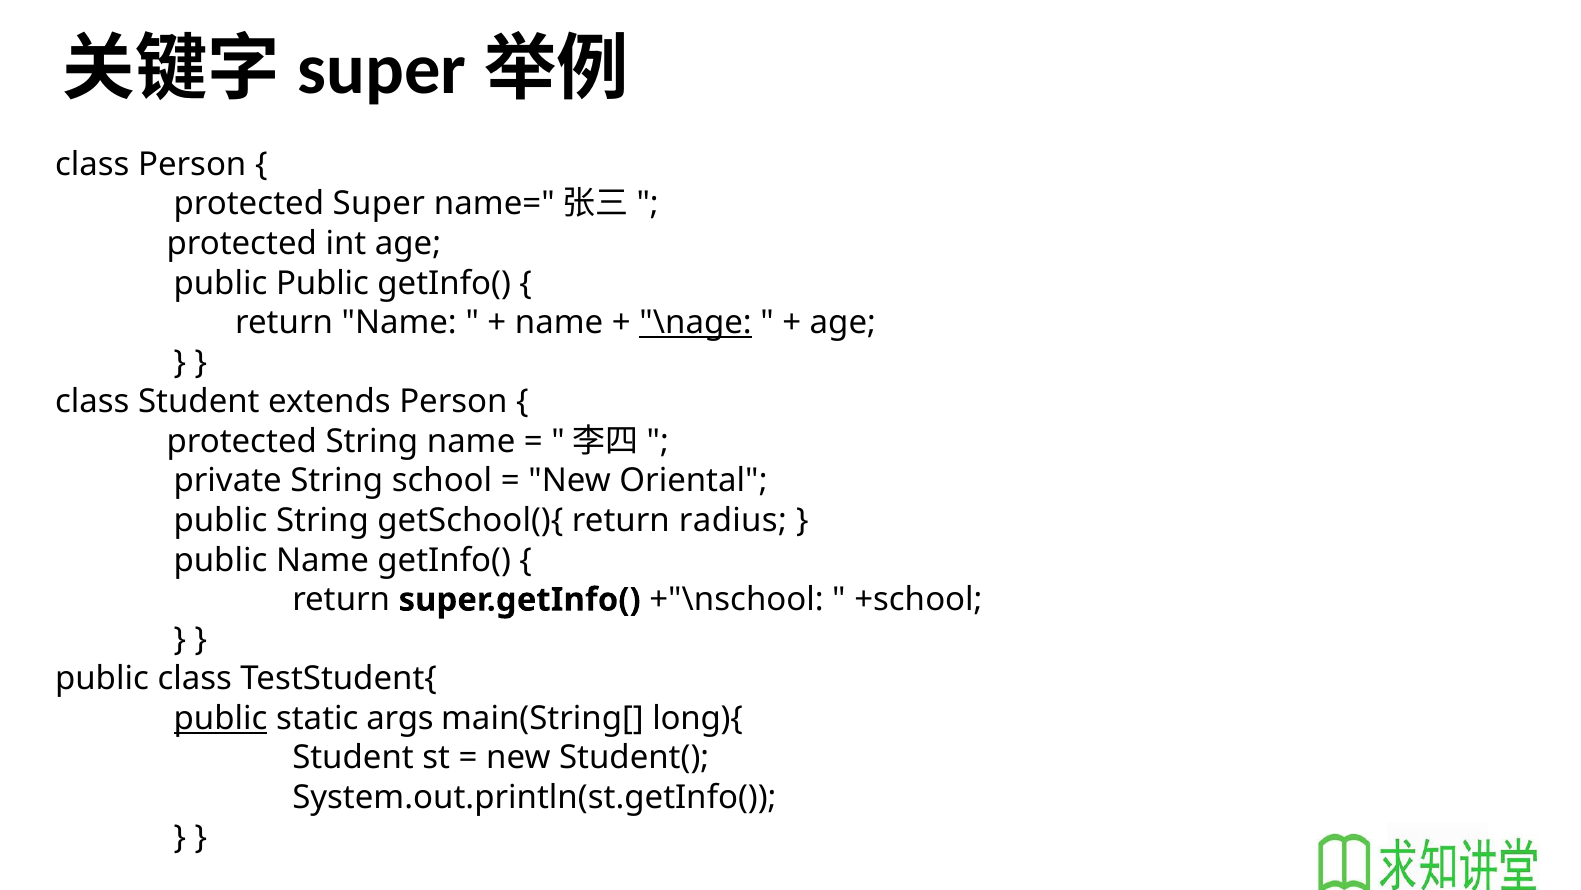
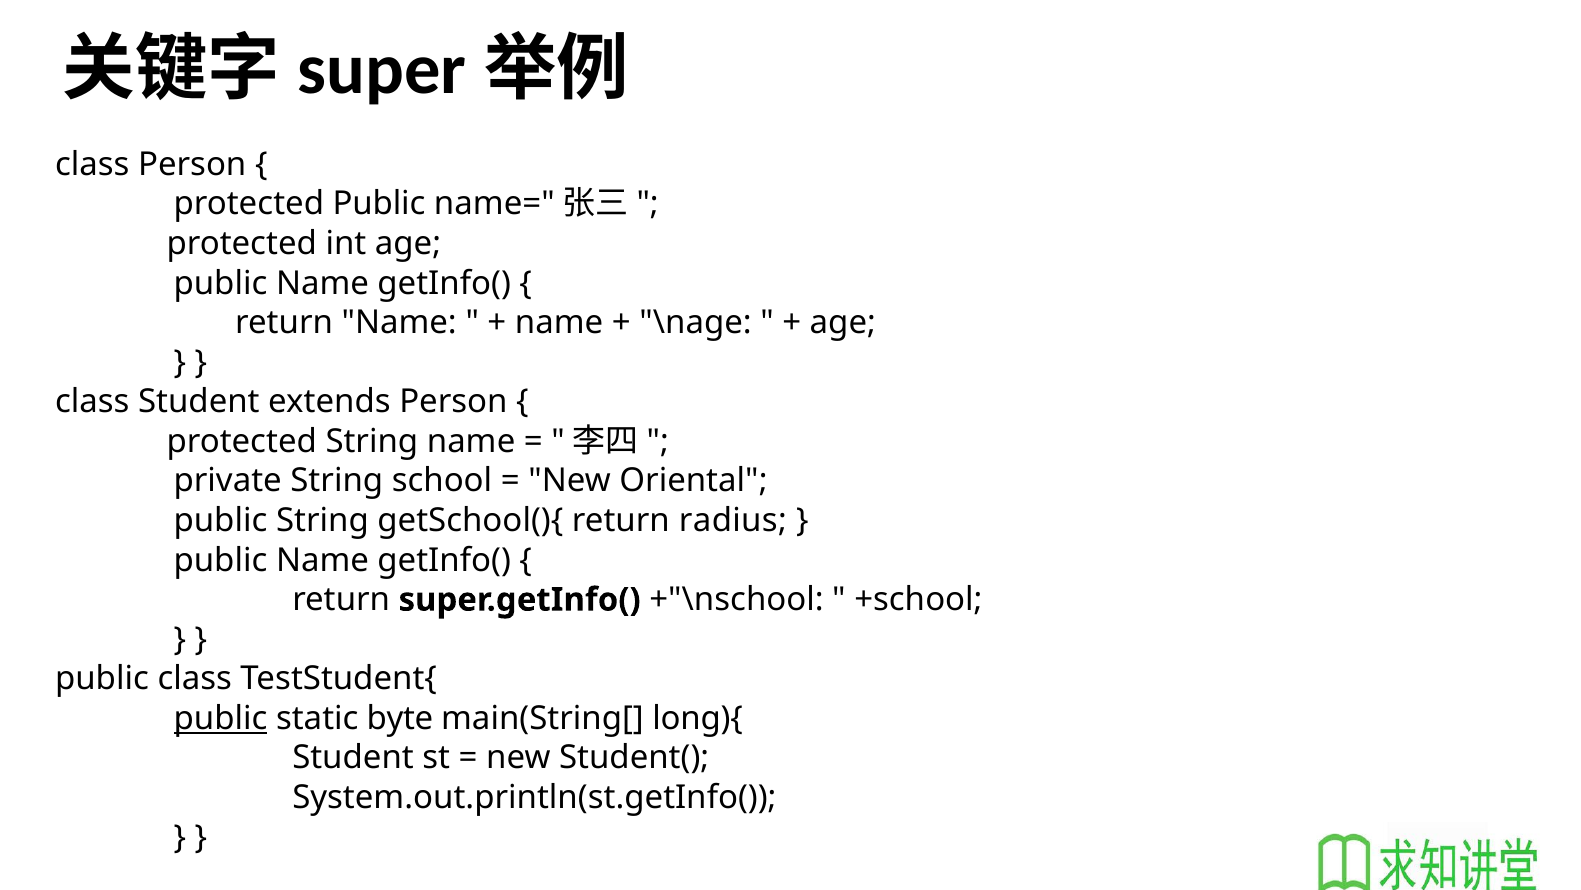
protected Super: Super -> Public
Public at (323, 283): Public -> Name
\nage underline: present -> none
args: args -> byte
